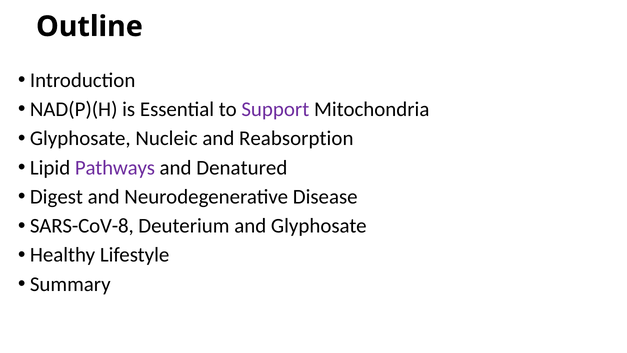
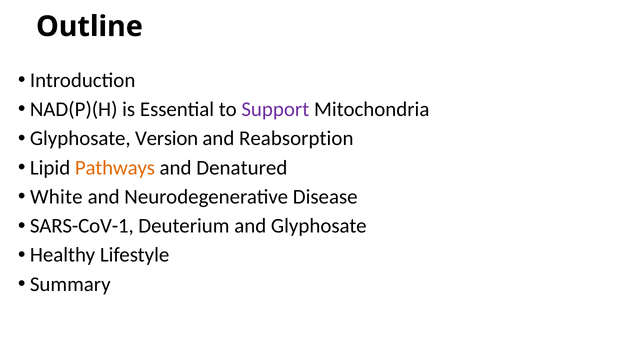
Nucleic: Nucleic -> Version
Pathways colour: purple -> orange
Digest: Digest -> White
SARS-CoV-8: SARS-CoV-8 -> SARS-CoV-1
